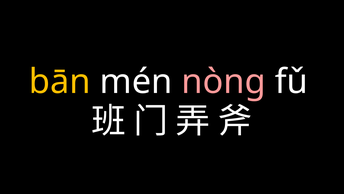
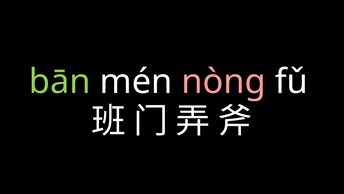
bān colour: yellow -> light green
